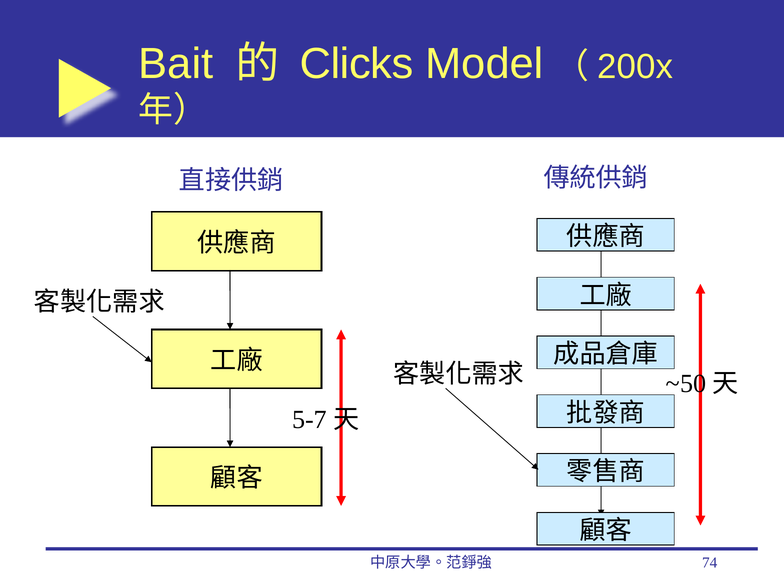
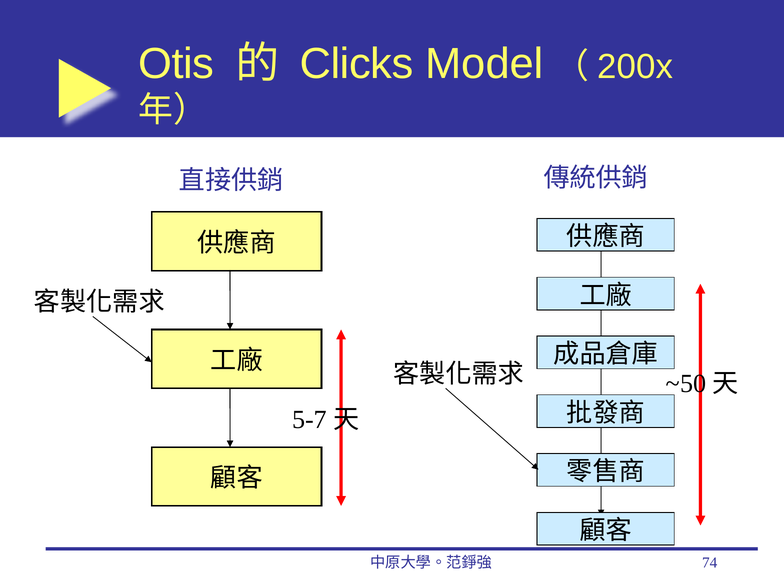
Bait: Bait -> Otis
